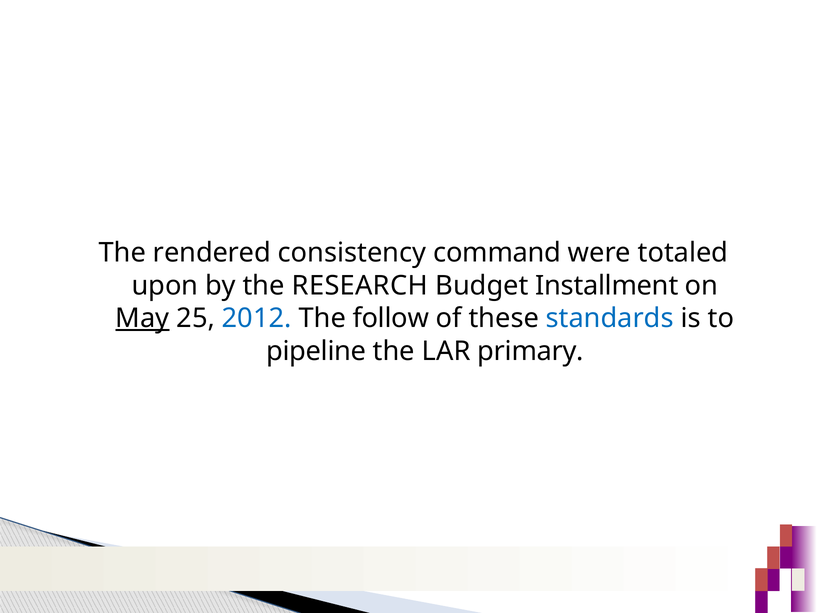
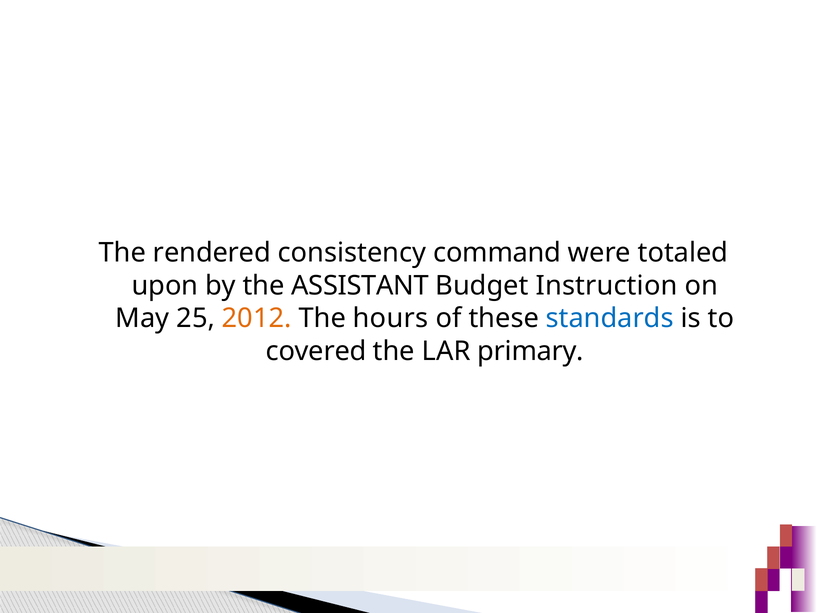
RESEARCH: RESEARCH -> ASSISTANT
Installment: Installment -> Instruction
May underline: present -> none
2012 colour: blue -> orange
follow: follow -> hours
pipeline: pipeline -> covered
